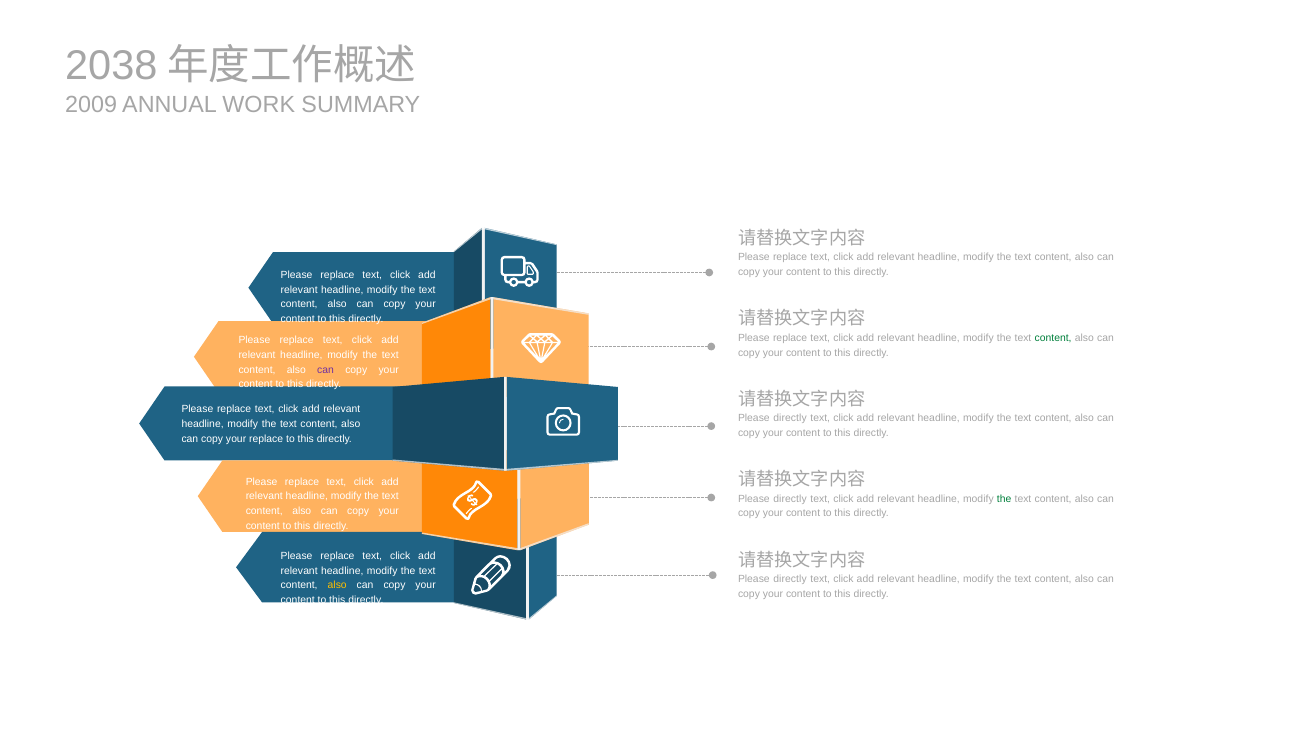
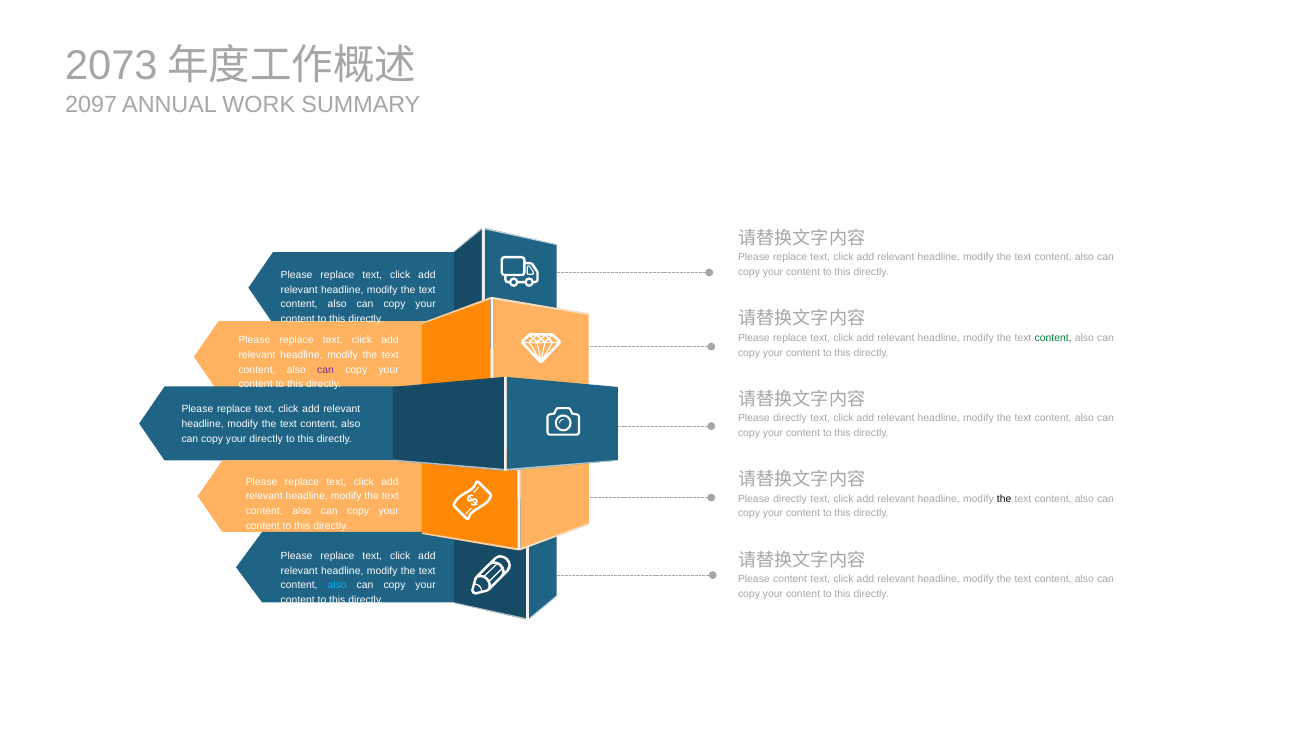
2038: 2038 -> 2073
2009: 2009 -> 2097
your replace: replace -> directly
the at (1004, 498) colour: green -> black
directly at (790, 579): directly -> content
also at (337, 585) colour: yellow -> light blue
